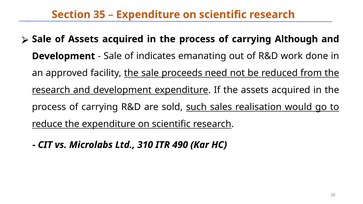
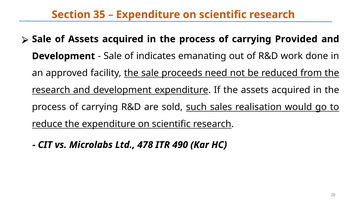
Although: Although -> Provided
310: 310 -> 478
